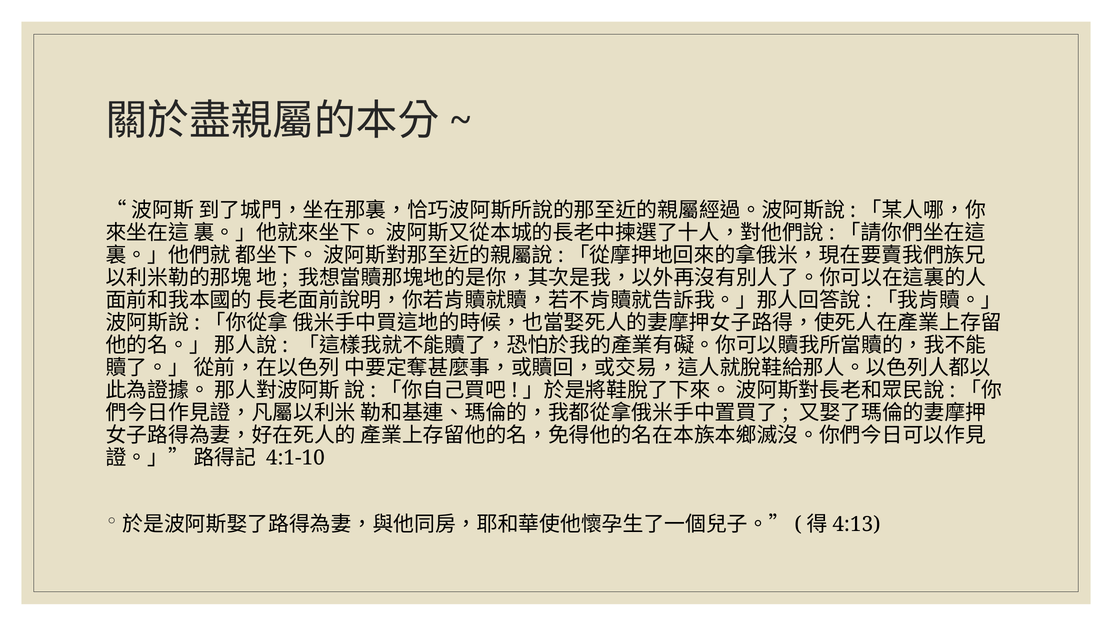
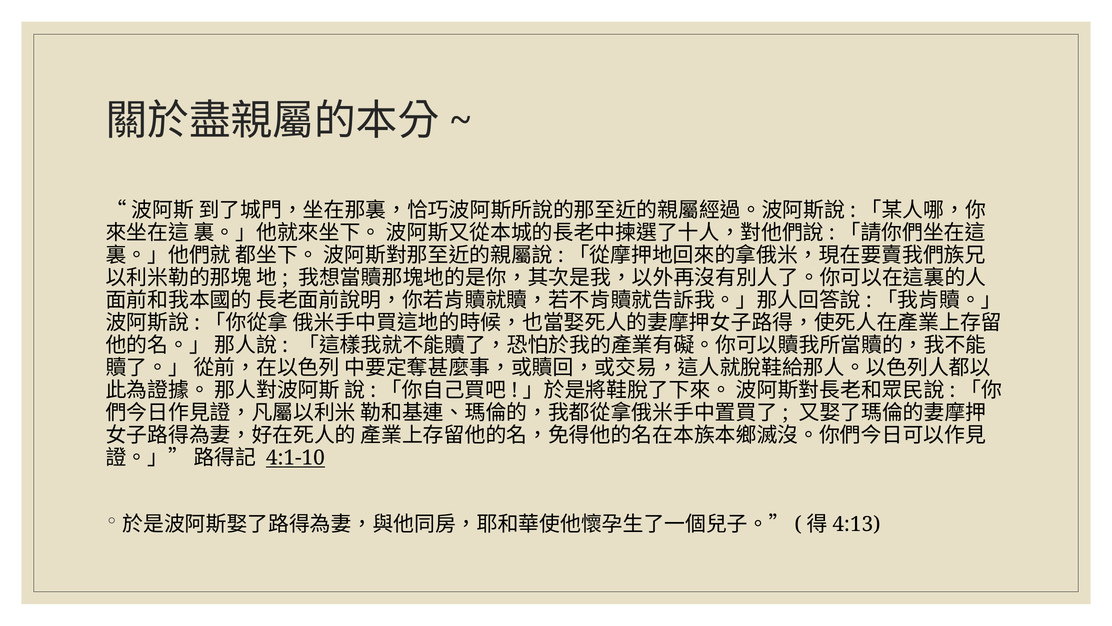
4:1-10 underline: none -> present
